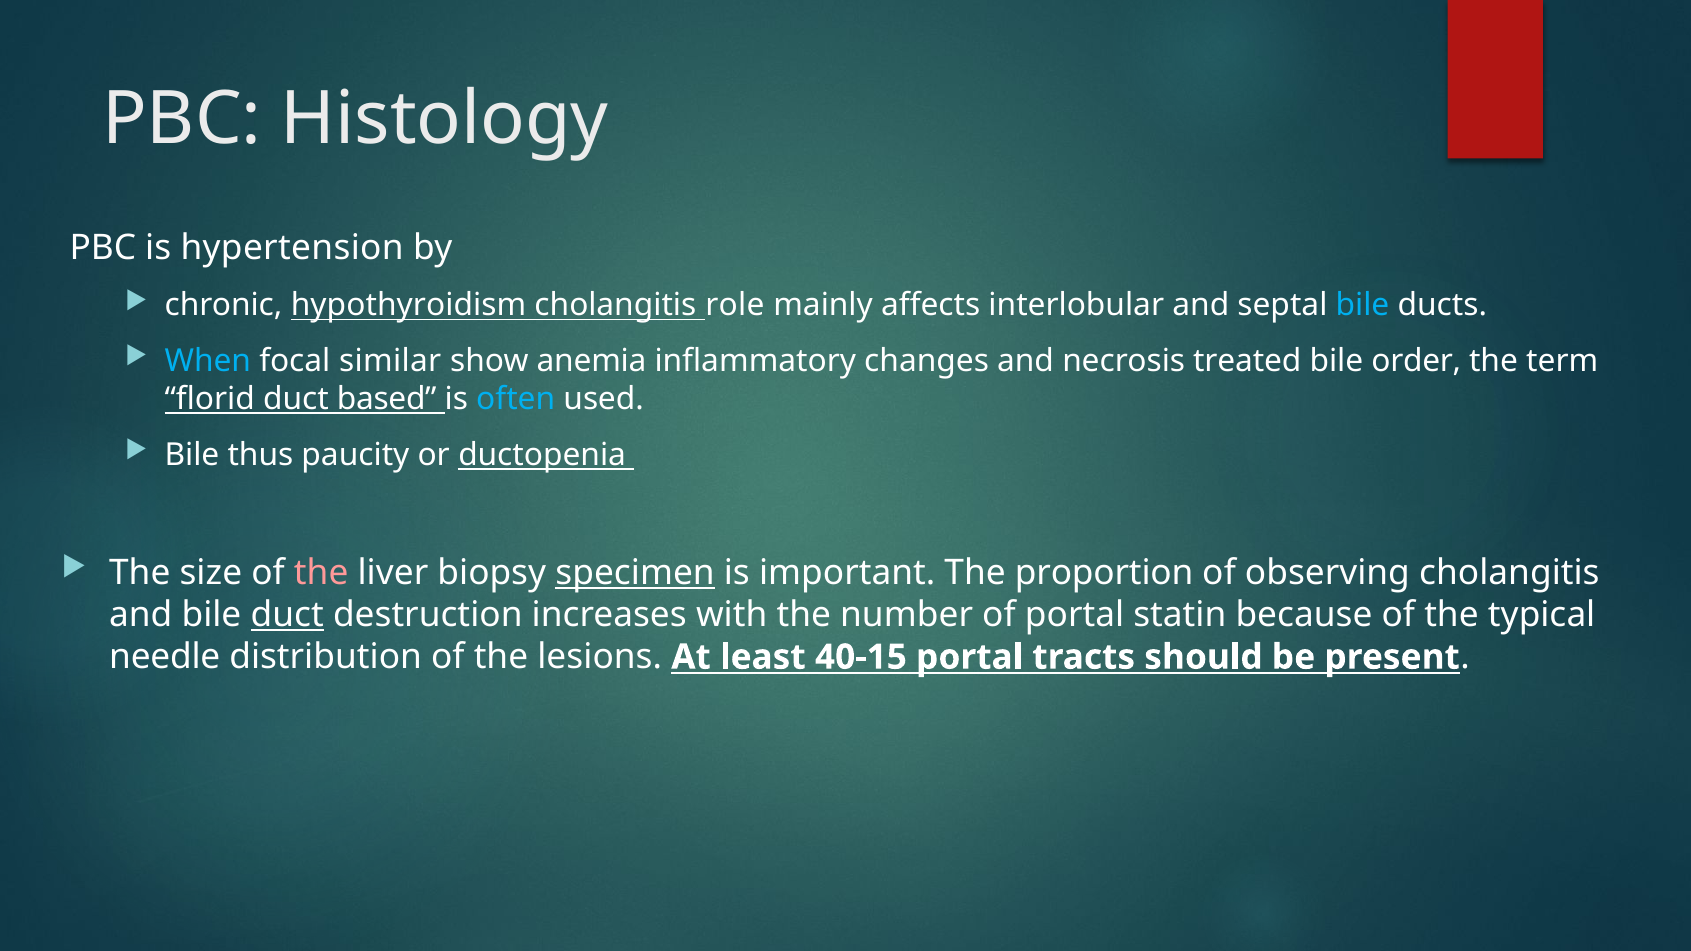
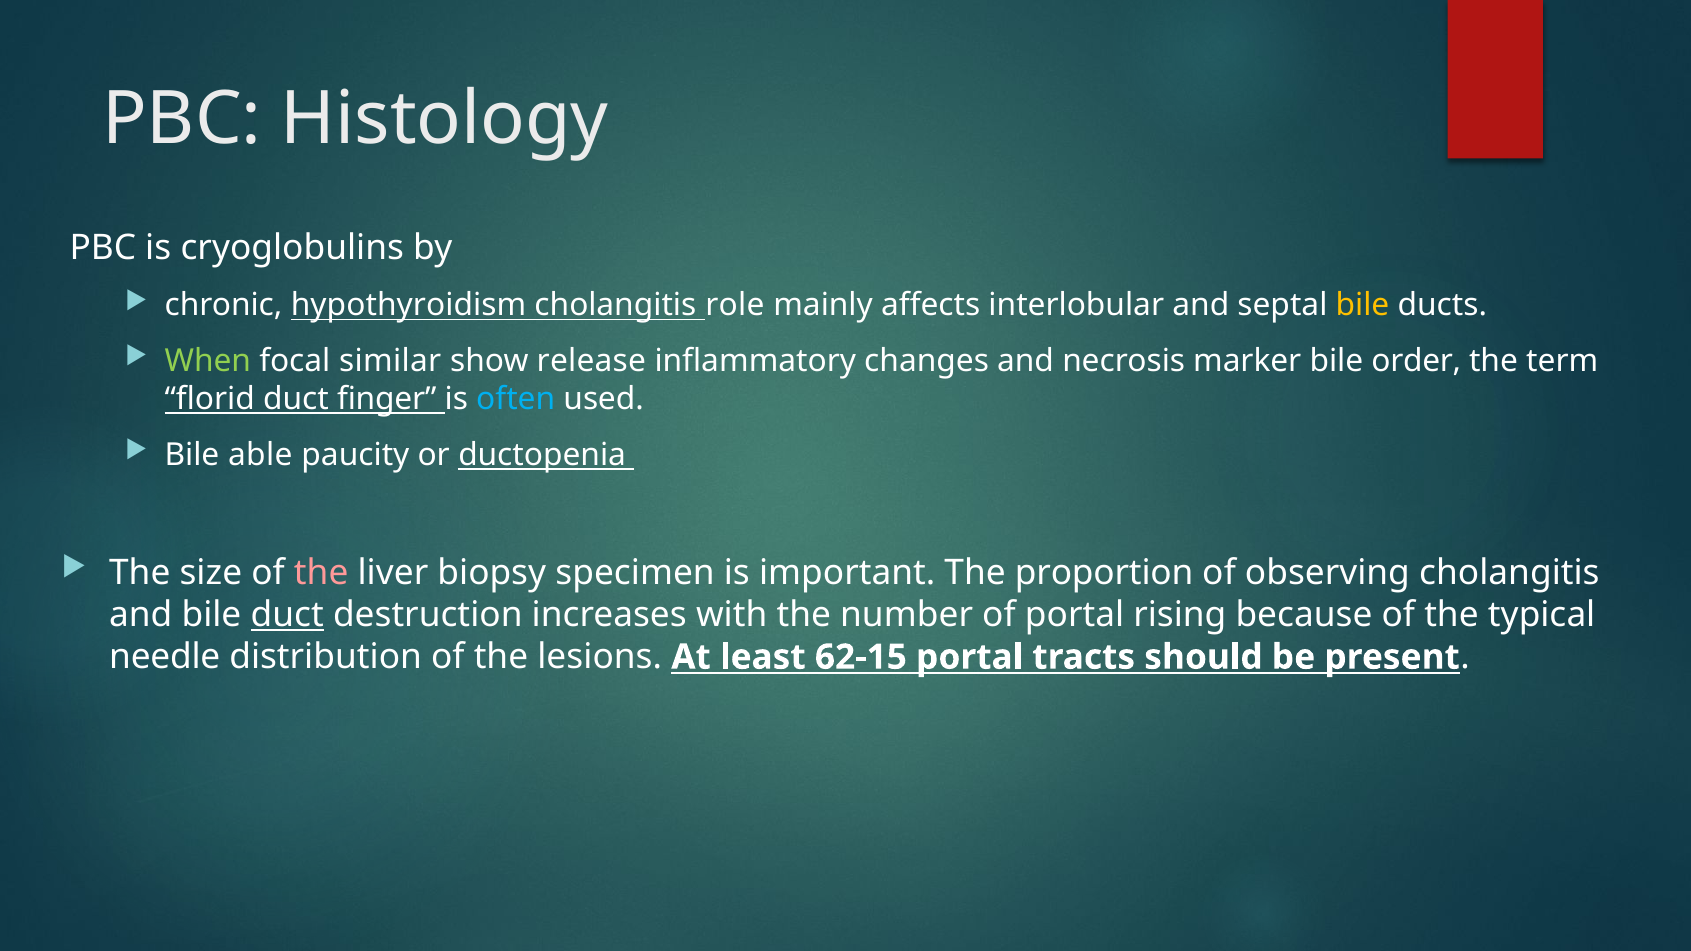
hypertension: hypertension -> cryoglobulins
bile at (1363, 305) colour: light blue -> yellow
When colour: light blue -> light green
anemia: anemia -> release
treated: treated -> marker
based: based -> finger
thus: thus -> able
specimen underline: present -> none
statin: statin -> rising
40-15: 40-15 -> 62-15
